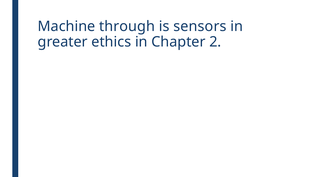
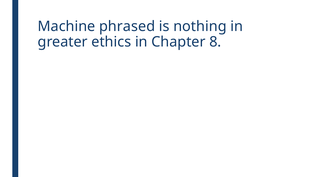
through: through -> phrased
sensors: sensors -> nothing
2: 2 -> 8
